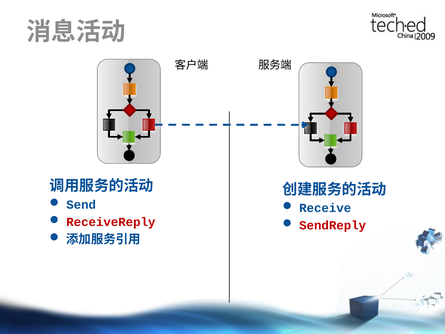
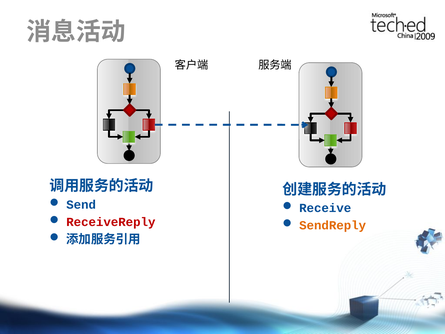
SendReply colour: red -> orange
